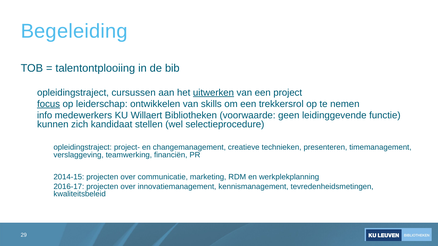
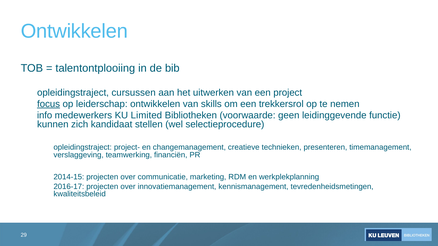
Begeleiding at (74, 31): Begeleiding -> Ontwikkelen
uitwerken underline: present -> none
Willaert: Willaert -> Limited
